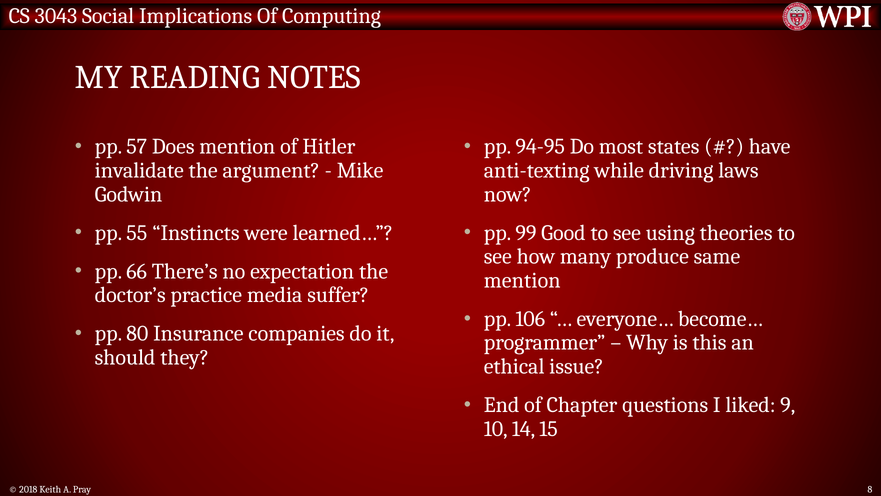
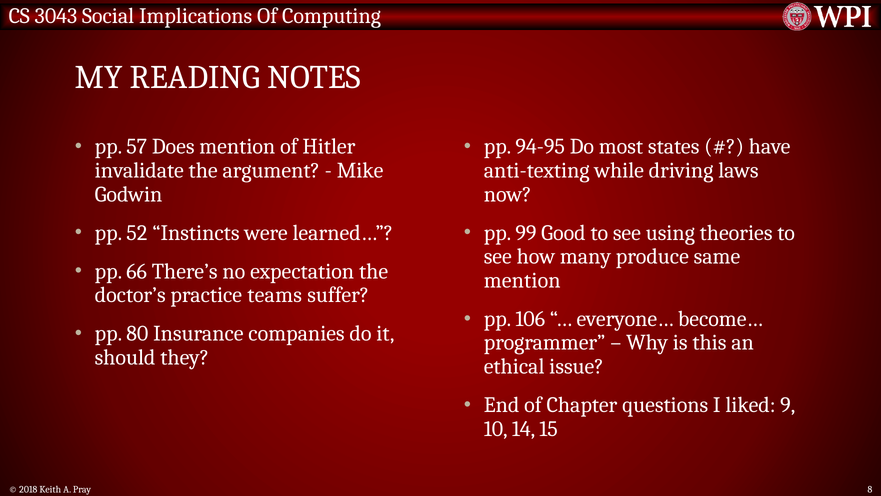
55: 55 -> 52
media: media -> teams
